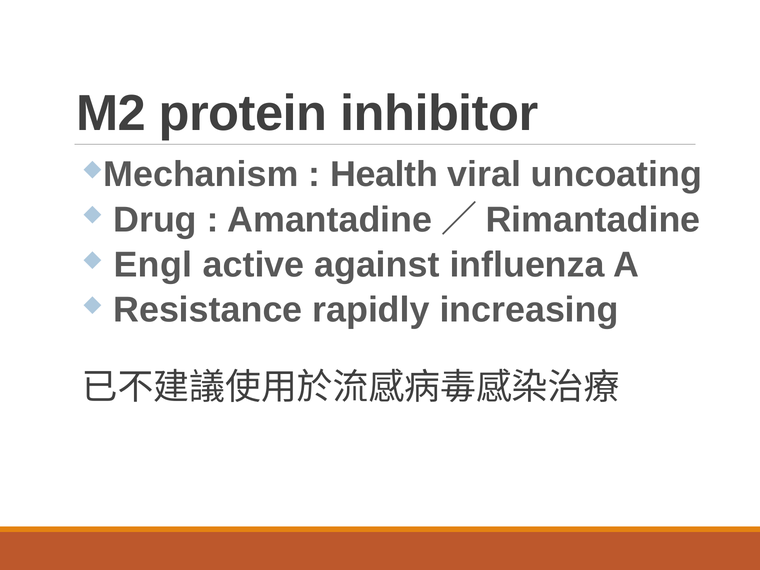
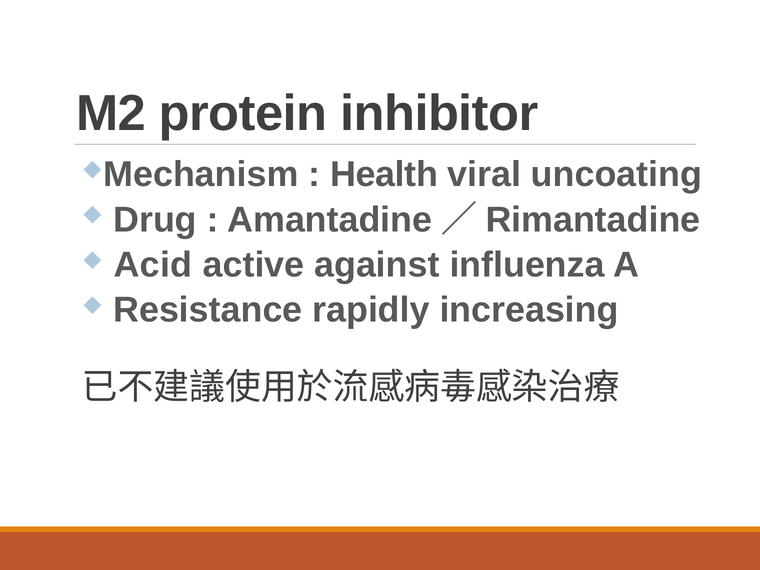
Engl: Engl -> Acid
